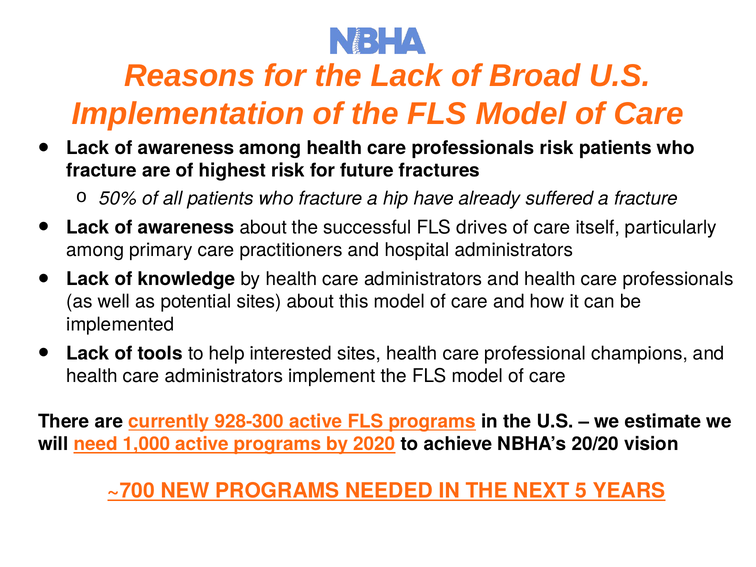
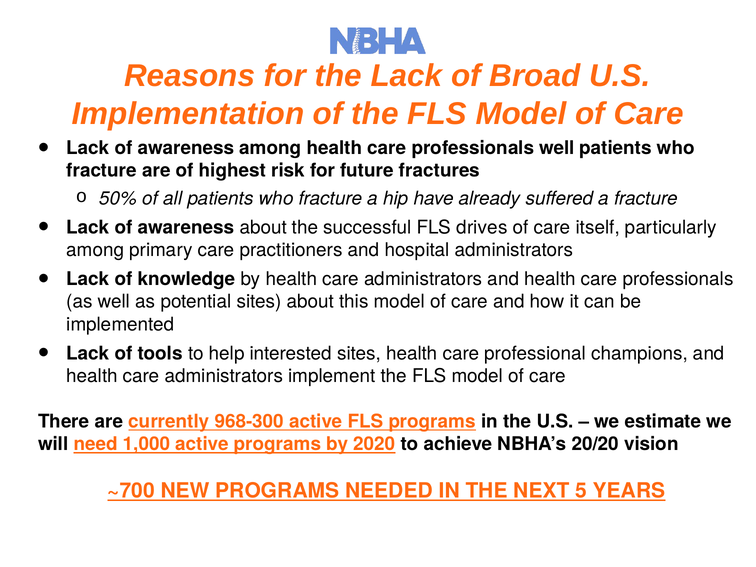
professionals risk: risk -> well
928-300: 928-300 -> 968-300
